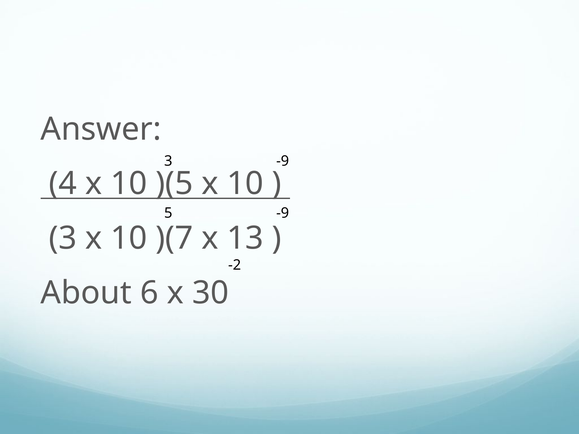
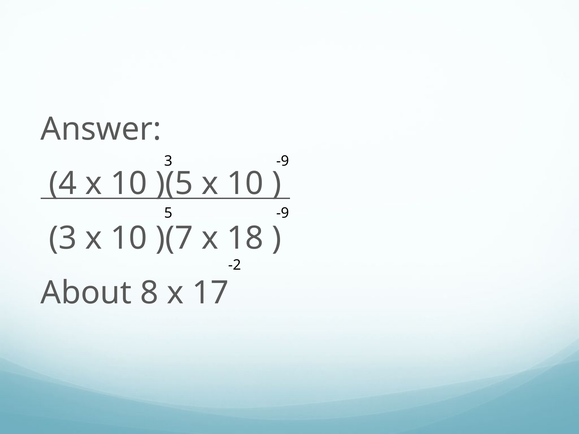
13: 13 -> 18
6: 6 -> 8
30: 30 -> 17
